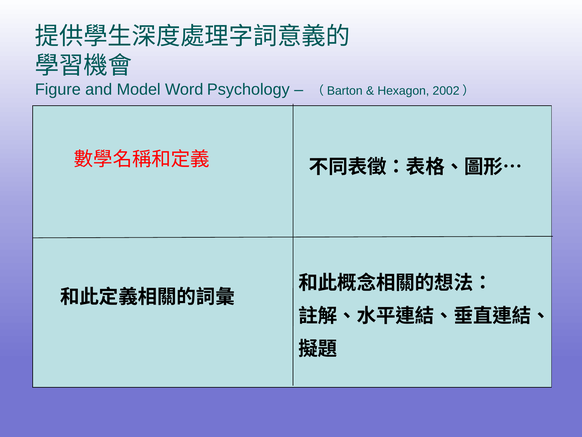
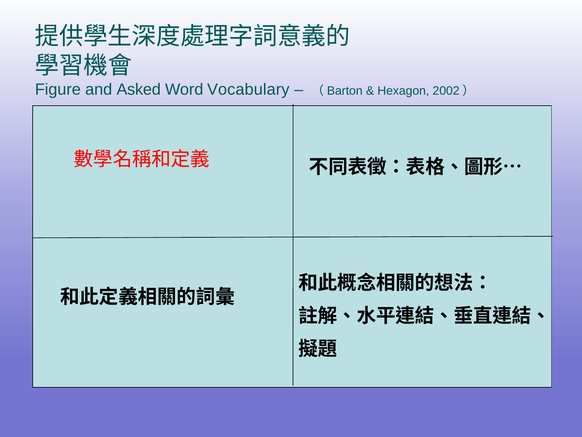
Model: Model -> Asked
Psychology: Psychology -> Vocabulary
